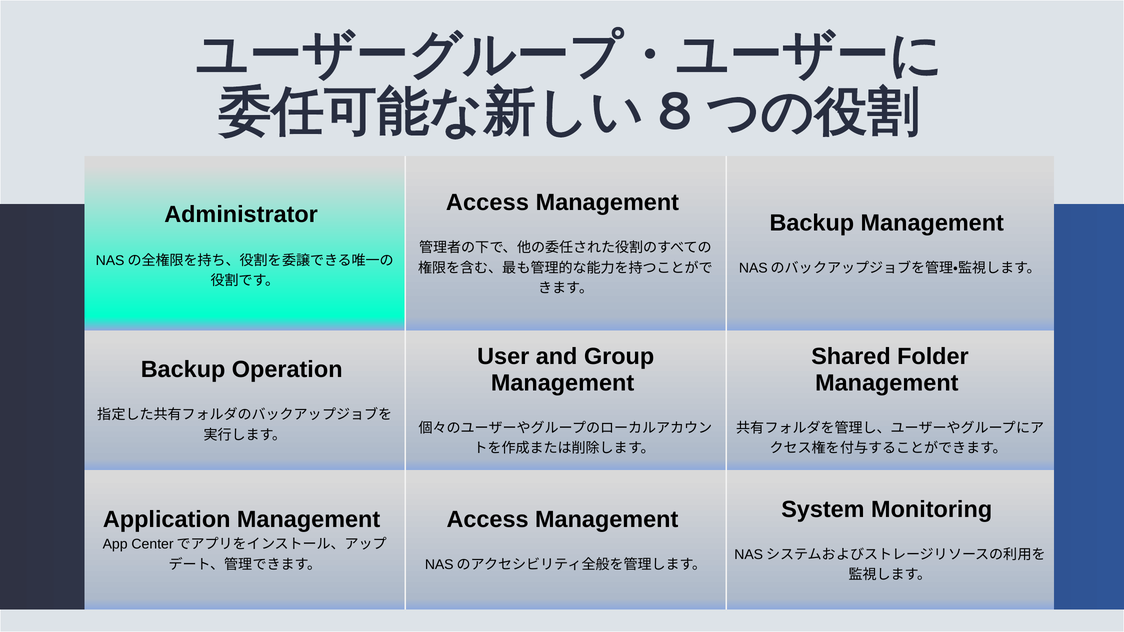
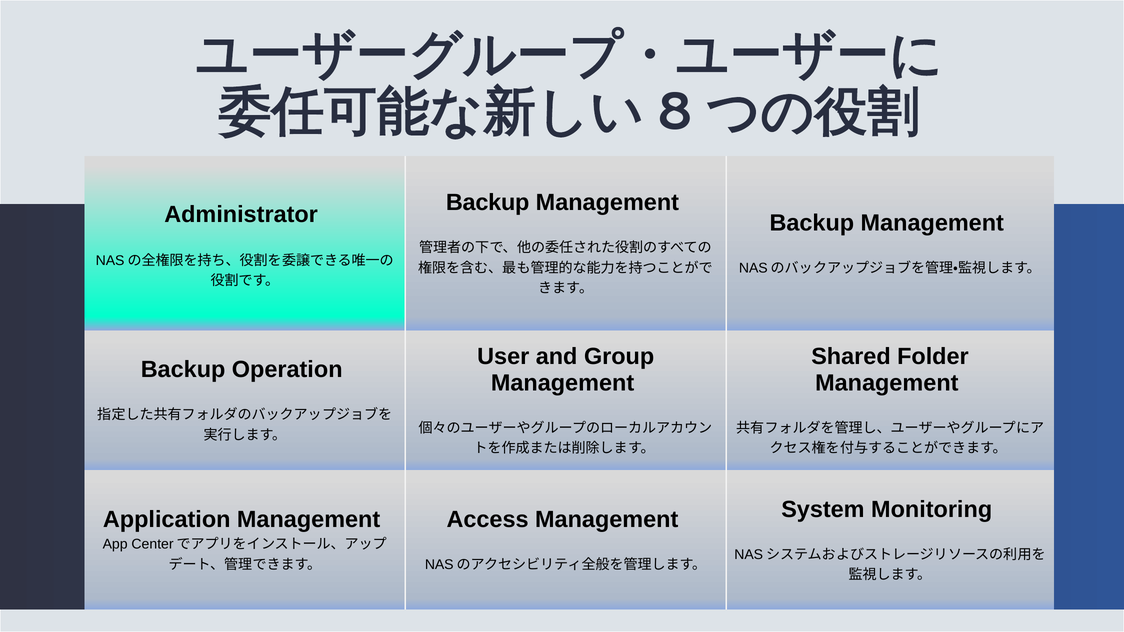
Access at (487, 203): Access -> Backup
